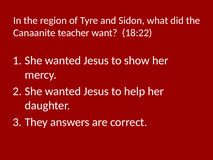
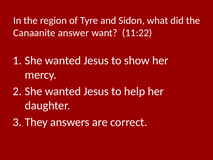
teacher: teacher -> answer
18:22: 18:22 -> 11:22
